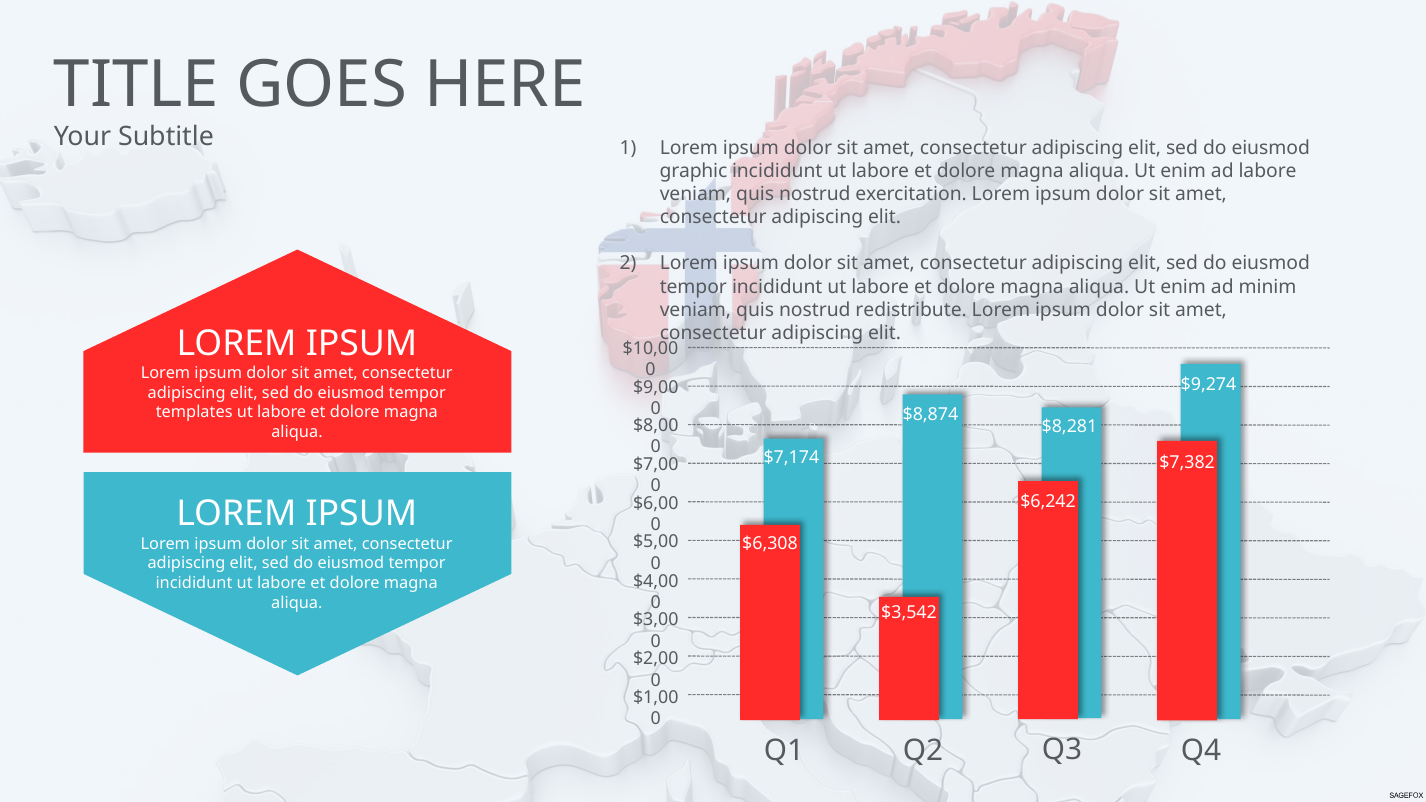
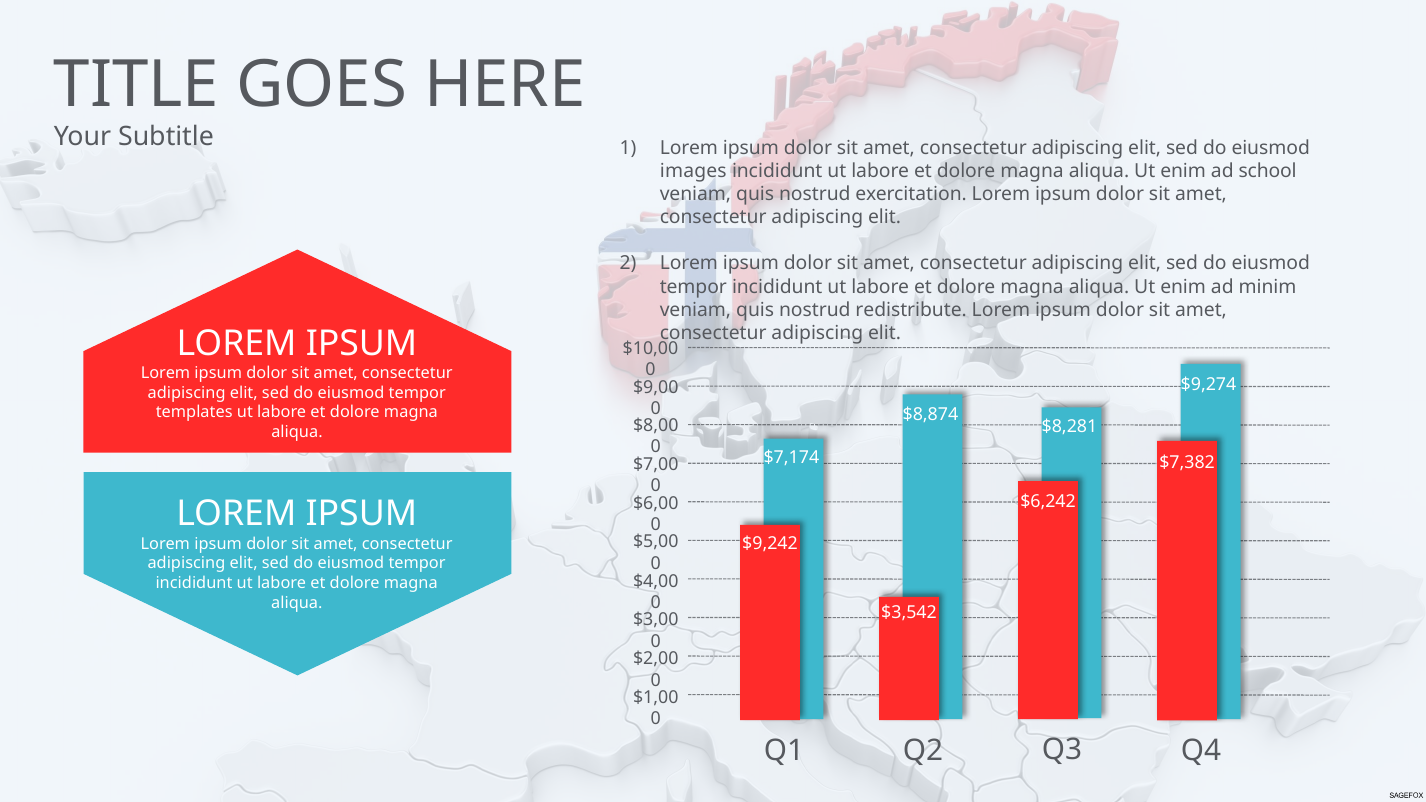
graphic: graphic -> images
ad labore: labore -> school
$6,308: $6,308 -> $9,242
